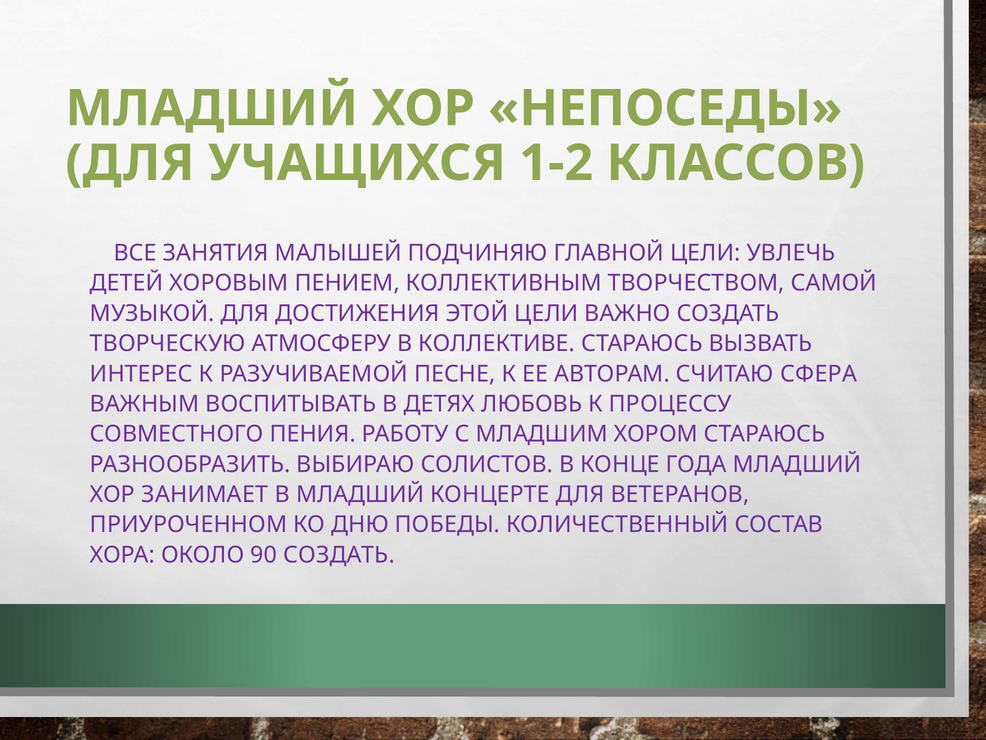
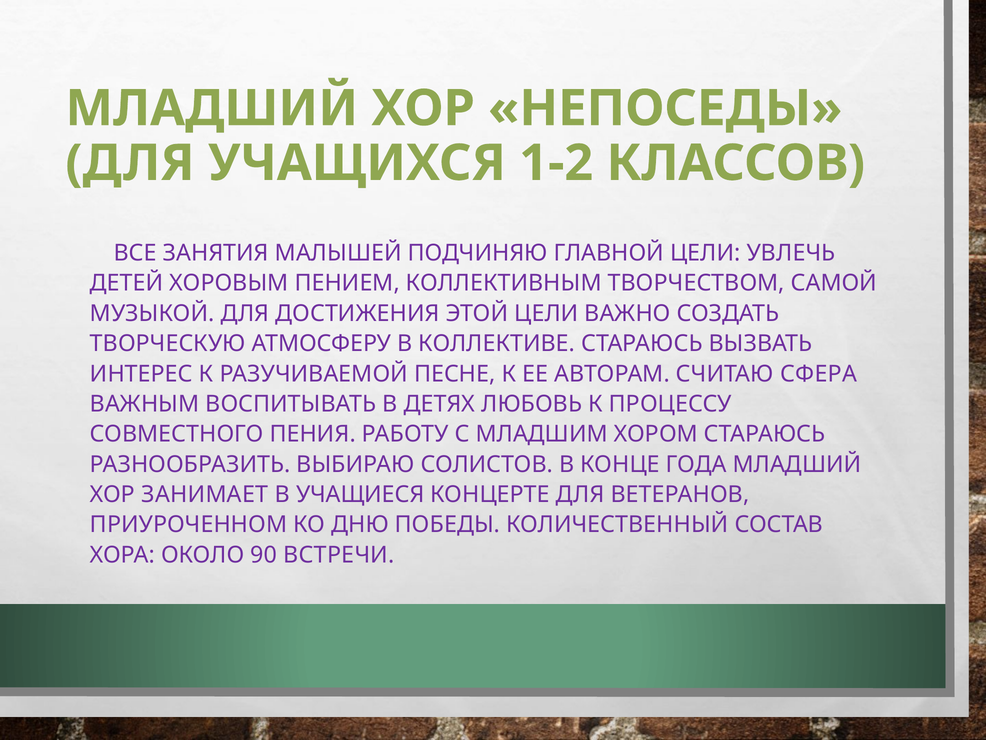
В МЛАДШИЙ: МЛАДШИЙ -> УЧАЩИЕСЯ
90 СОЗДАТЬ: СОЗДАТЬ -> ВСТРЕЧИ
